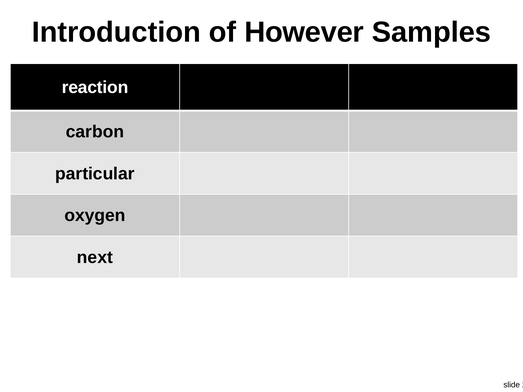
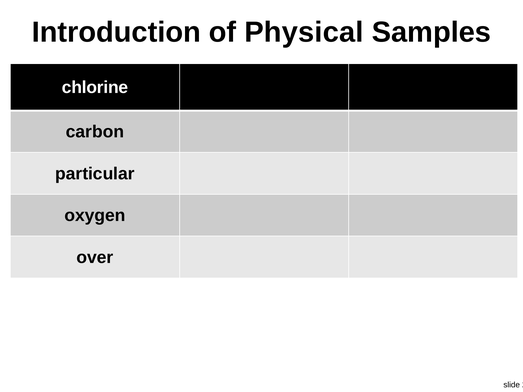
However: However -> Physical
reaction: reaction -> chlorine
next: next -> over
